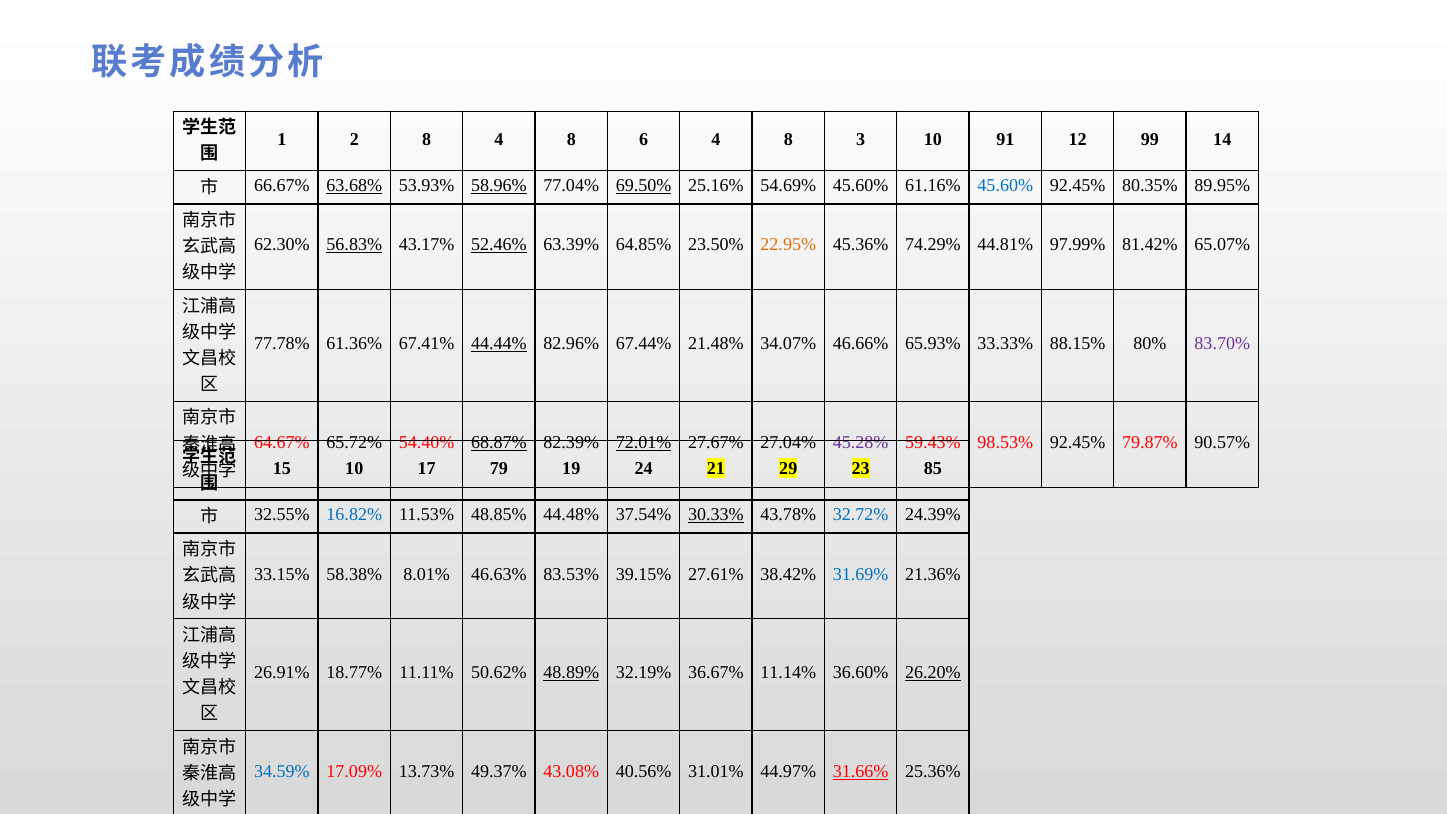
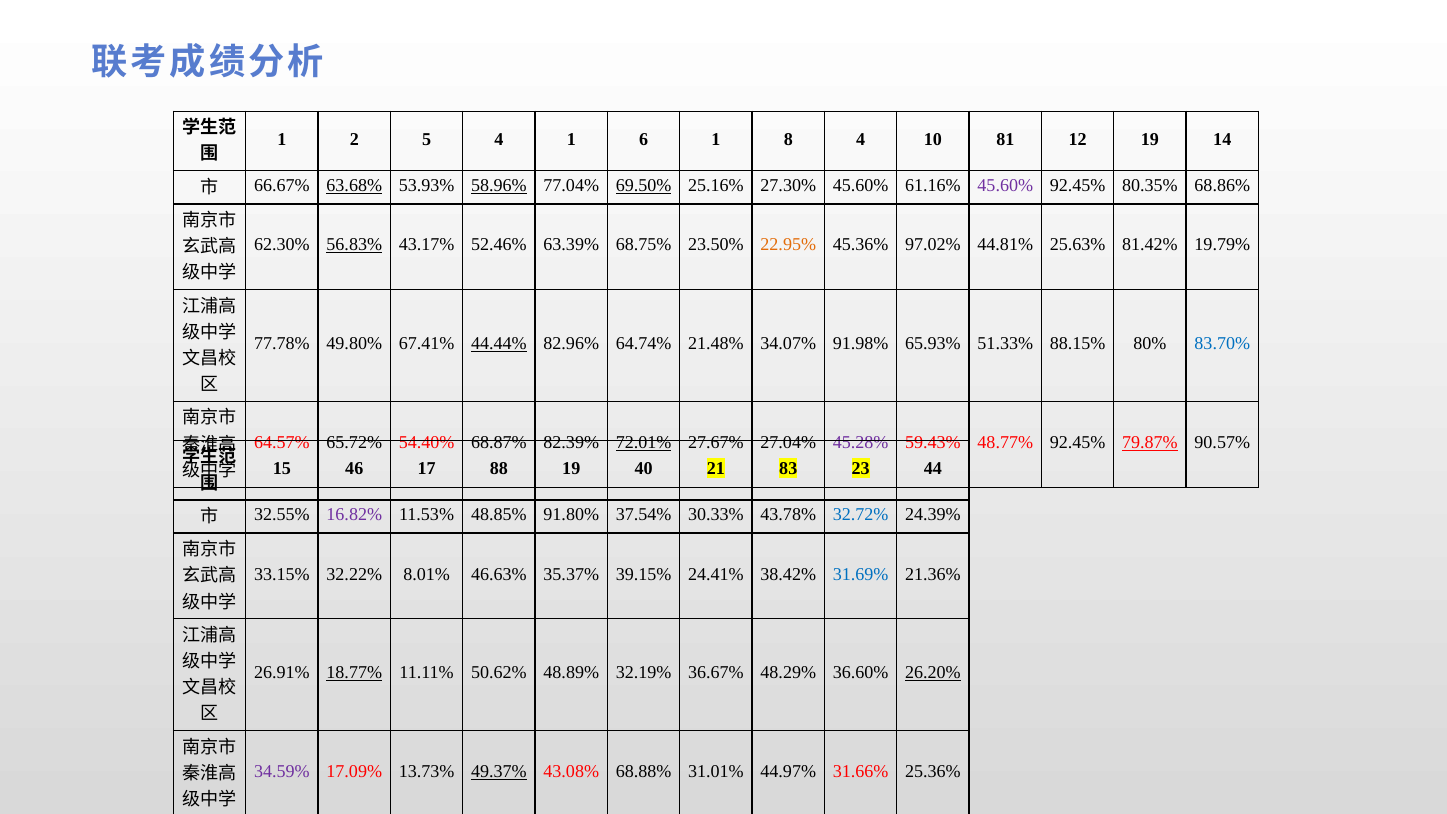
2 8: 8 -> 5
8 at (571, 139): 8 -> 1
6 4: 4 -> 1
8 3: 3 -> 4
91: 91 -> 81
12 99: 99 -> 19
54.69%: 54.69% -> 27.30%
45.60% at (1005, 185) colour: blue -> purple
89.95%: 89.95% -> 68.86%
52.46% underline: present -> none
64.85%: 64.85% -> 68.75%
74.29%: 74.29% -> 97.02%
97.99%: 97.99% -> 25.63%
65.07%: 65.07% -> 19.79%
61.36%: 61.36% -> 49.80%
67.44%: 67.44% -> 64.74%
46.66%: 46.66% -> 91.98%
33.33%: 33.33% -> 51.33%
83.70% colour: purple -> blue
64.67%: 64.67% -> 64.57%
68.87% underline: present -> none
98.53%: 98.53% -> 48.77%
79.87% underline: none -> present
15 10: 10 -> 46
79: 79 -> 88
24: 24 -> 40
29: 29 -> 83
85: 85 -> 44
16.82% colour: blue -> purple
44.48%: 44.48% -> 91.80%
30.33% underline: present -> none
58.38%: 58.38% -> 32.22%
83.53%: 83.53% -> 35.37%
27.61%: 27.61% -> 24.41%
18.77% underline: none -> present
48.89% underline: present -> none
11.14%: 11.14% -> 48.29%
34.59% colour: blue -> purple
49.37% underline: none -> present
40.56%: 40.56% -> 68.88%
31.66% underline: present -> none
